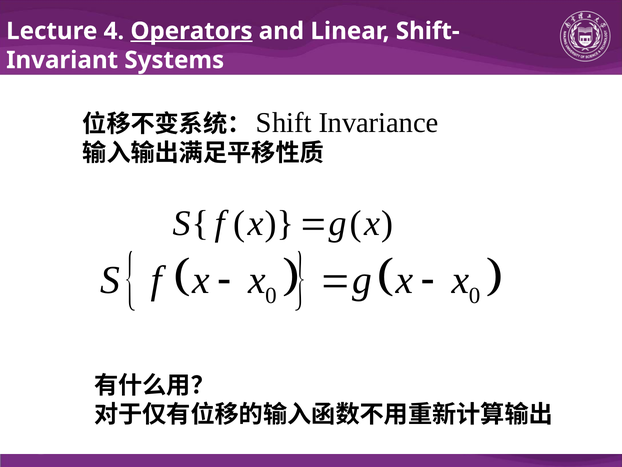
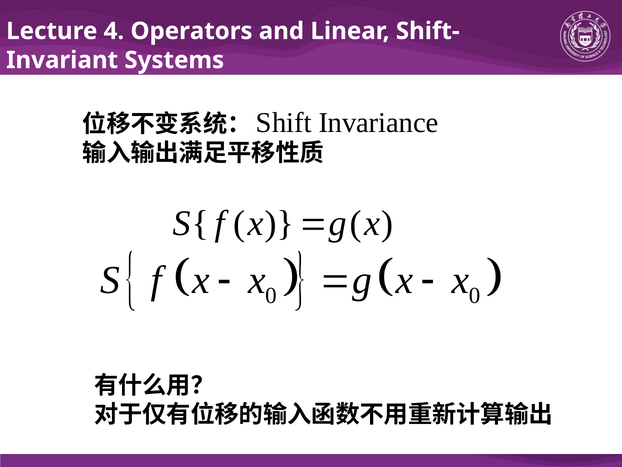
Operators underline: present -> none
